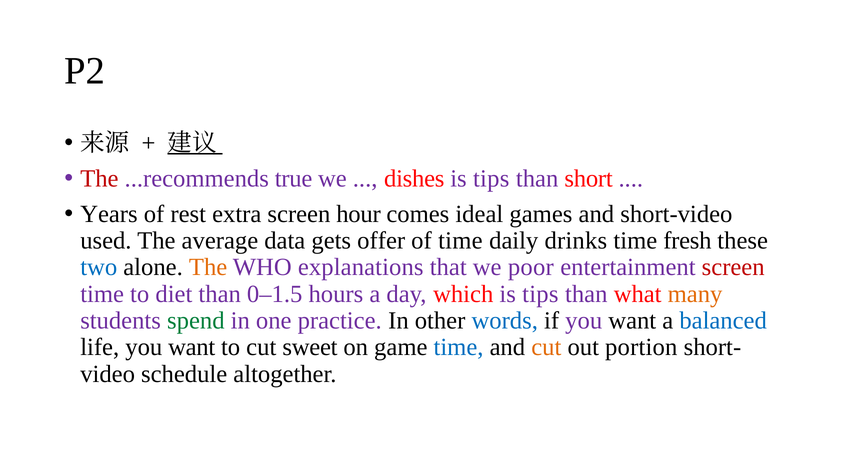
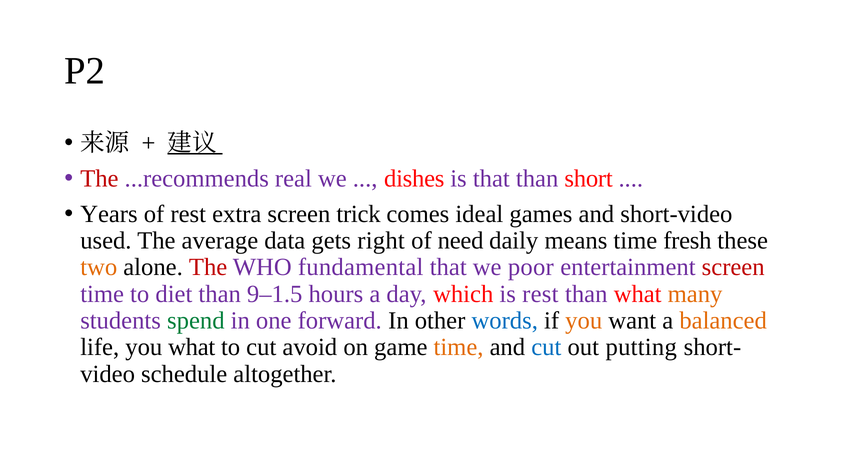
true: true -> real
tips at (491, 178): tips -> that
hour: hour -> trick
offer: offer -> right
of time: time -> need
drinks: drinks -> means
two colour: blue -> orange
The at (208, 267) colour: orange -> red
explanations: explanations -> fundamental
0–1.5: 0–1.5 -> 9–1.5
which is tips: tips -> rest
practice: practice -> forward
you at (584, 320) colour: purple -> orange
balanced colour: blue -> orange
life you want: want -> what
sweet: sweet -> avoid
time at (459, 347) colour: blue -> orange
cut at (546, 347) colour: orange -> blue
portion: portion -> putting
